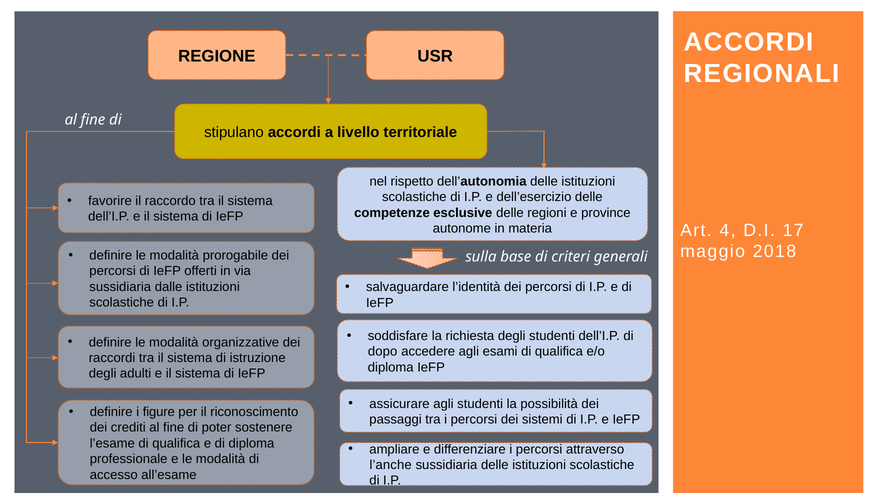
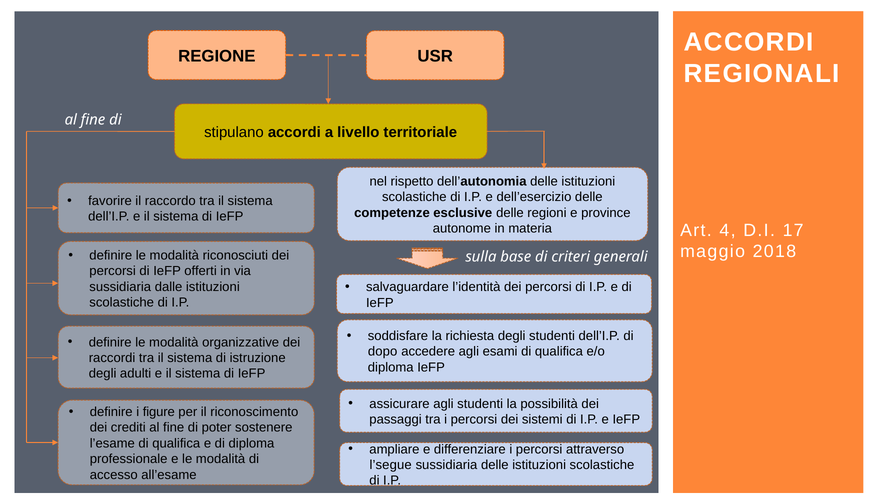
prorogabile: prorogabile -> riconosciuti
l’anche: l’anche -> l’segue
